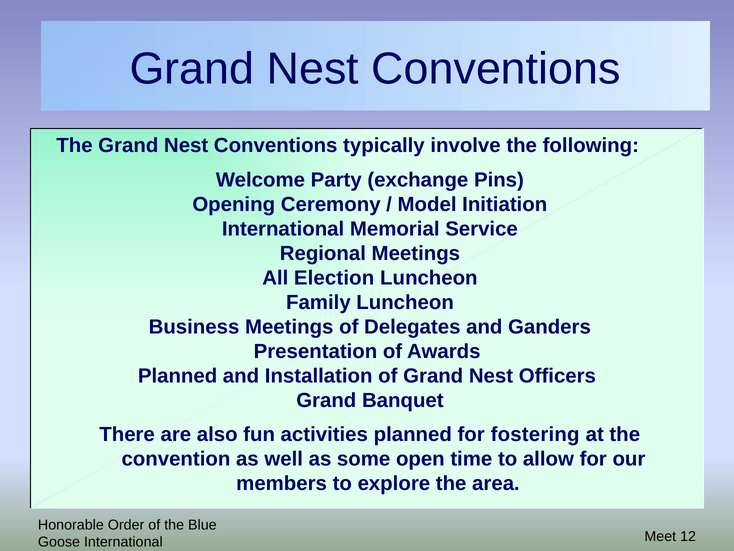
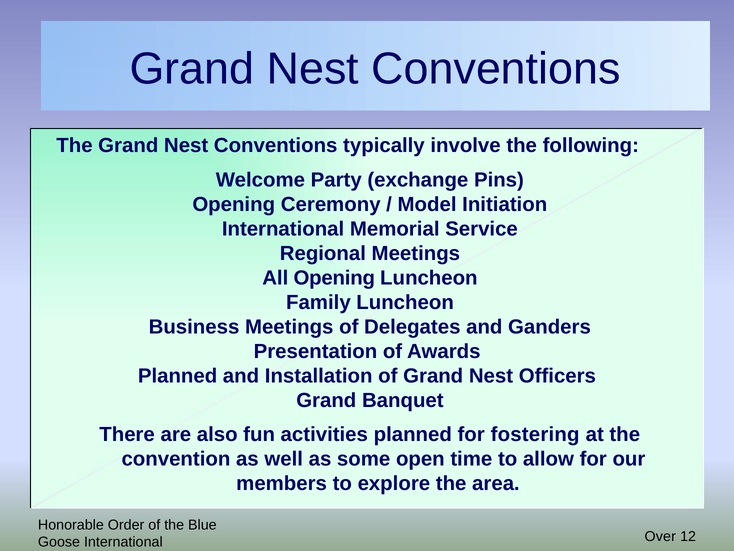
All Election: Election -> Opening
Meet: Meet -> Over
